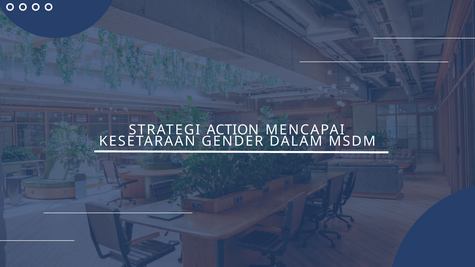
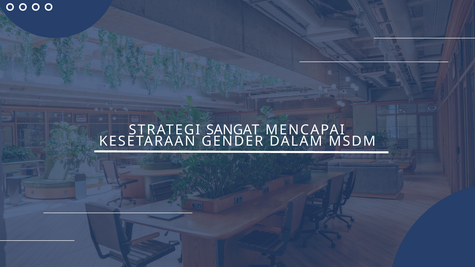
ACTION: ACTION -> SANGAT
